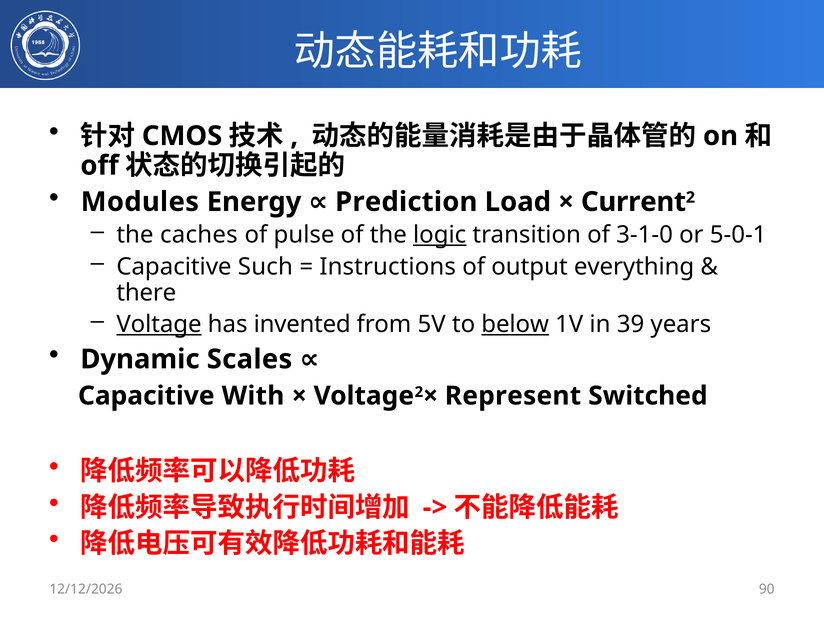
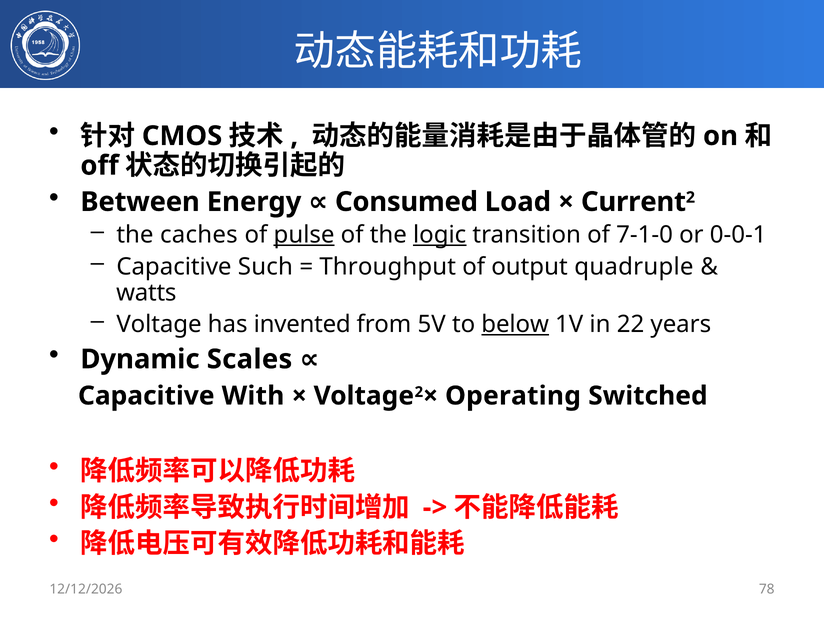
Modules: Modules -> Between
Prediction: Prediction -> Consumed
pulse underline: none -> present
3-1-0: 3-1-0 -> 7-1-0
5-0-1: 5-0-1 -> 0-0-1
Instructions: Instructions -> Throughput
everything: everything -> quadruple
there: there -> watts
Voltage underline: present -> none
39: 39 -> 22
Represent: Represent -> Operating
90: 90 -> 78
